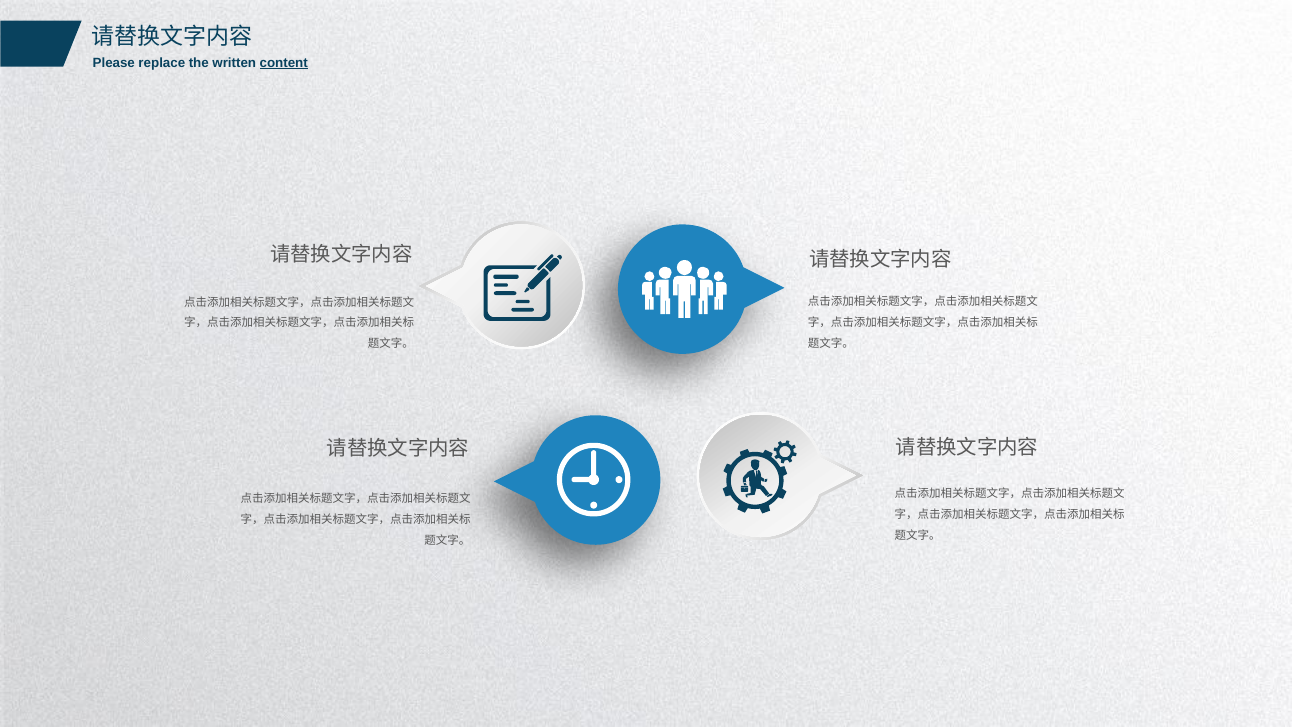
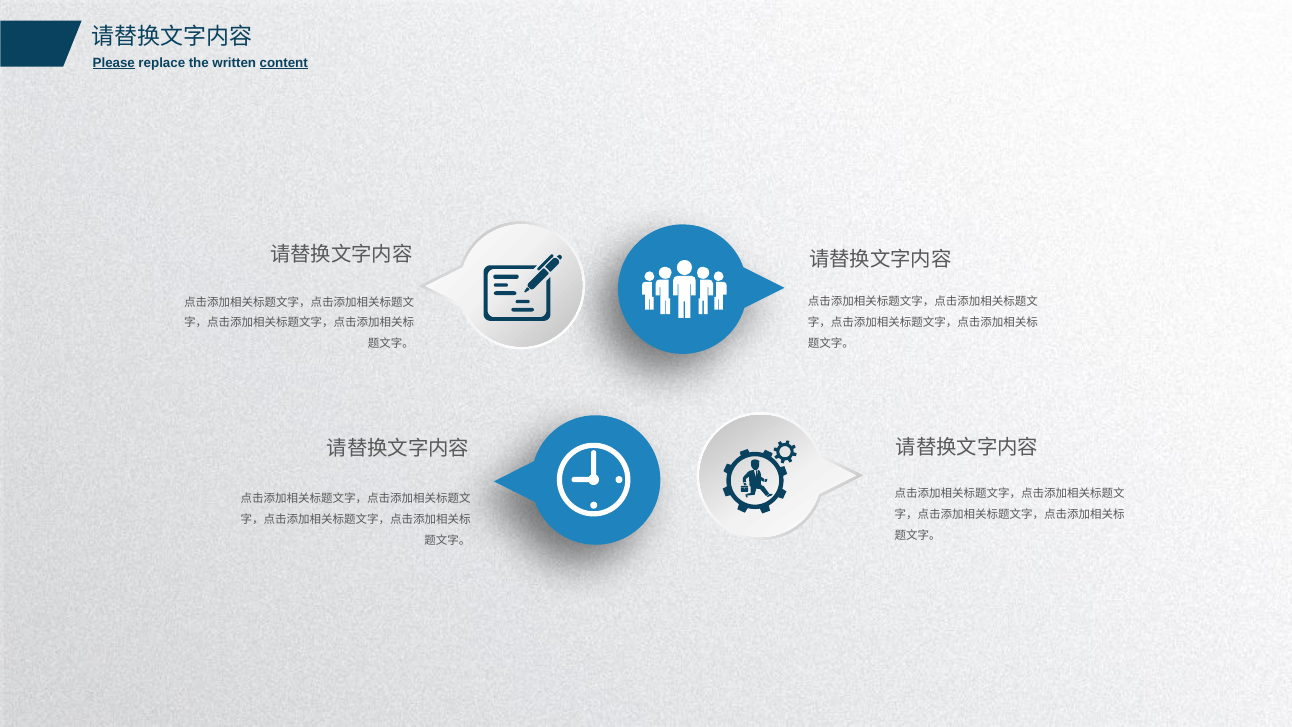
Please underline: none -> present
